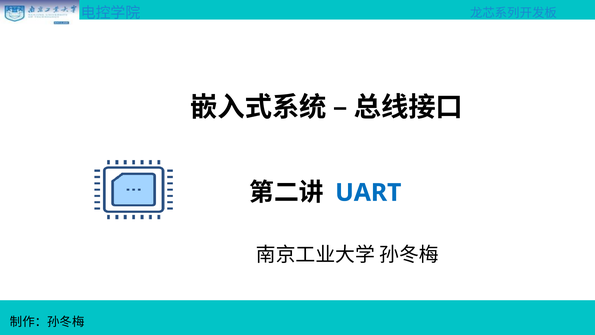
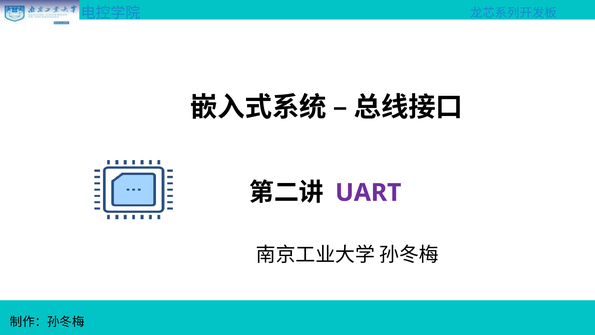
UART colour: blue -> purple
